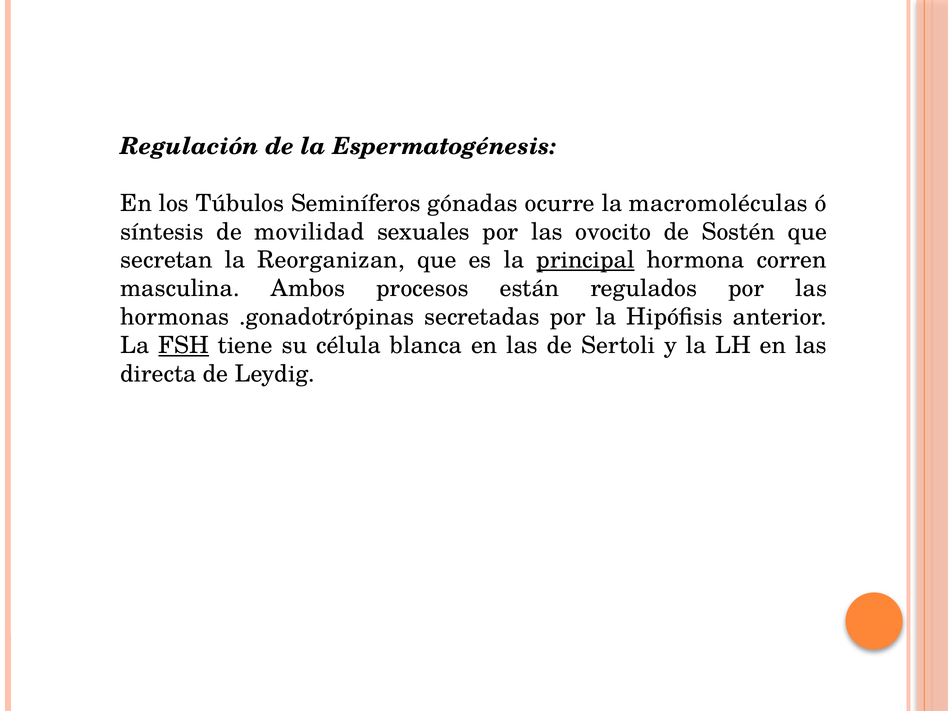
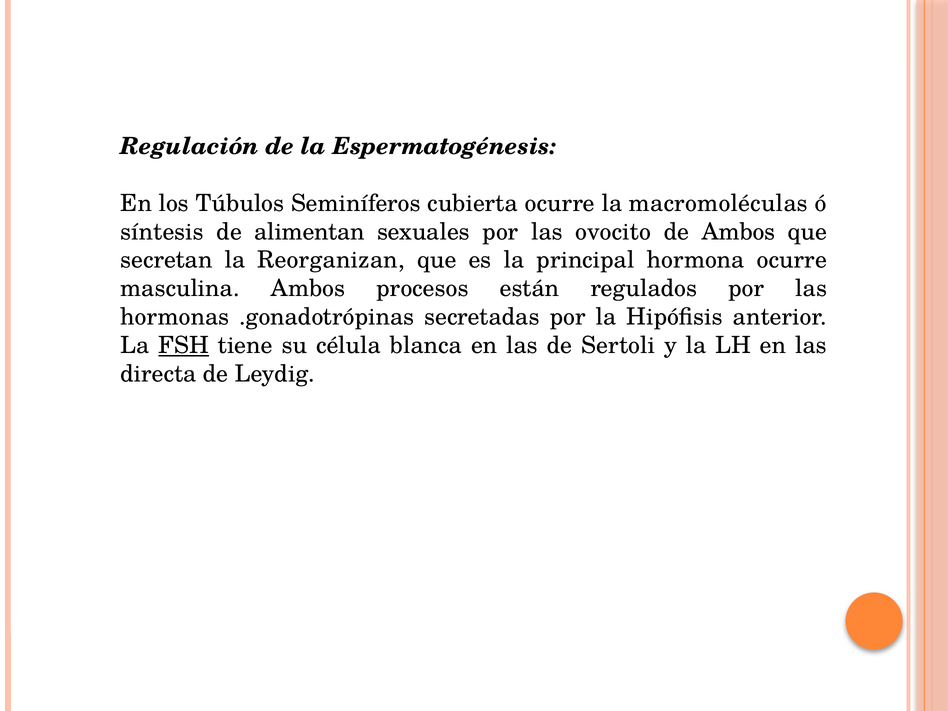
gónadas: gónadas -> cubierta
movilidad: movilidad -> alimentan
de Sostén: Sostén -> Ambos
principal underline: present -> none
hormona corren: corren -> ocurre
